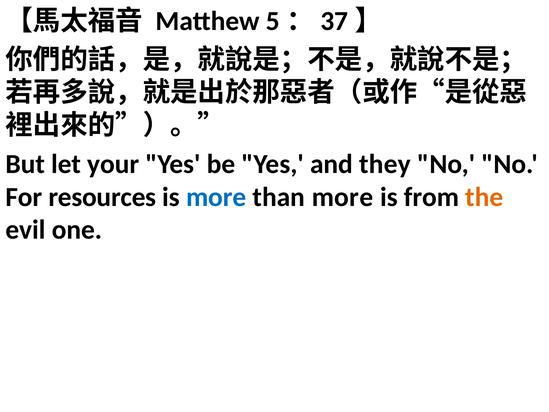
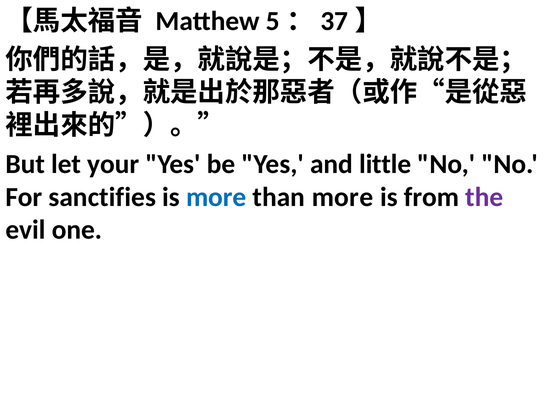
they: they -> little
resources: resources -> sanctifies
the colour: orange -> purple
